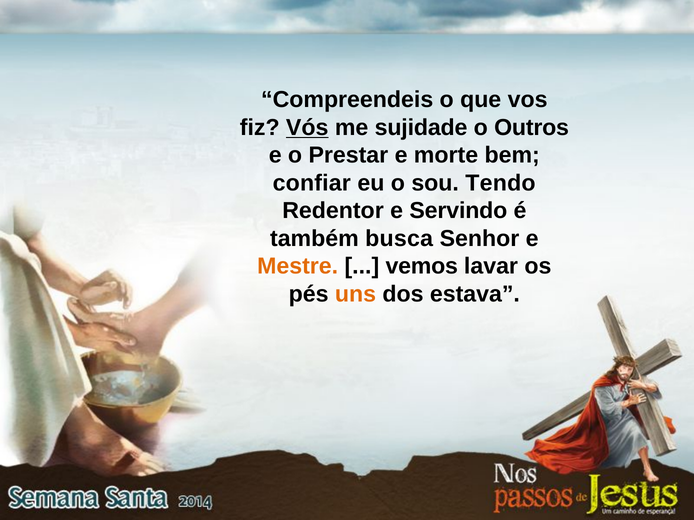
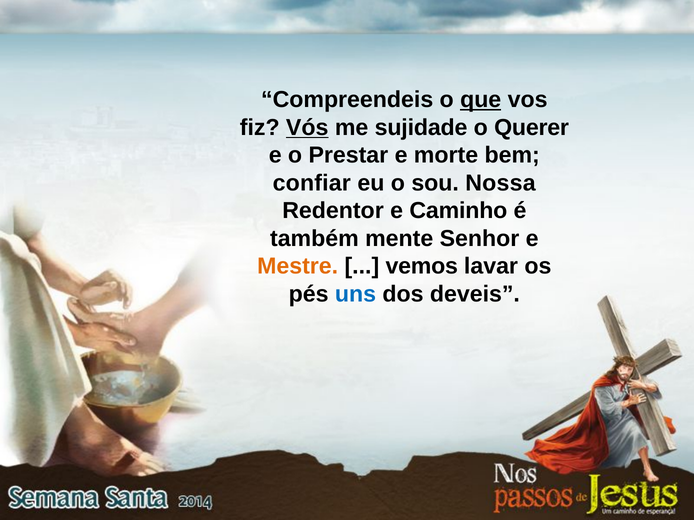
que underline: none -> present
Outros: Outros -> Querer
Tendo: Tendo -> Nossa
Servindo: Servindo -> Caminho
busca: busca -> mente
uns colour: orange -> blue
estava: estava -> deveis
